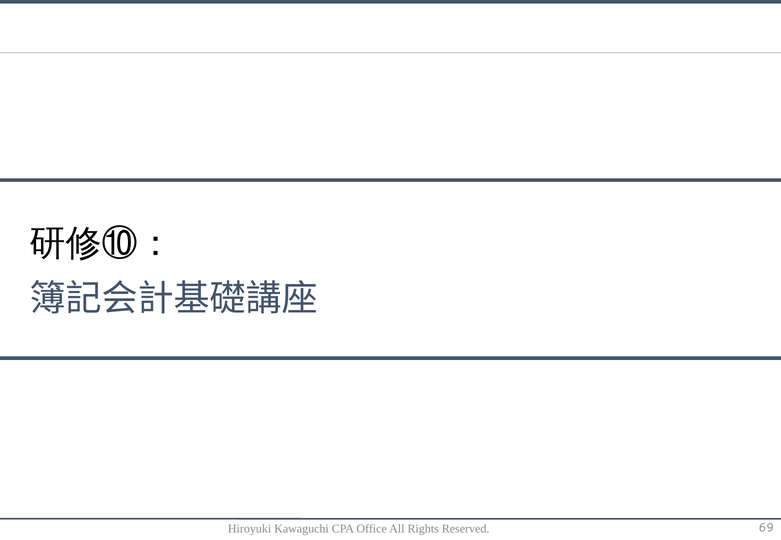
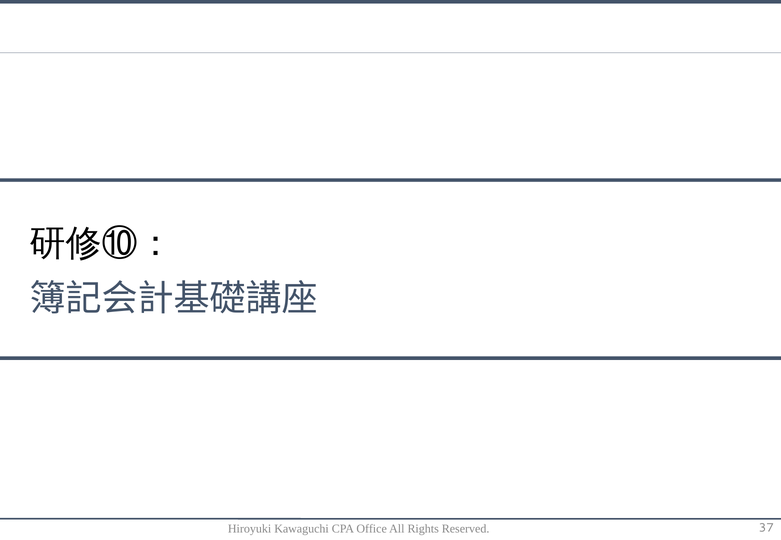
69: 69 -> 37
